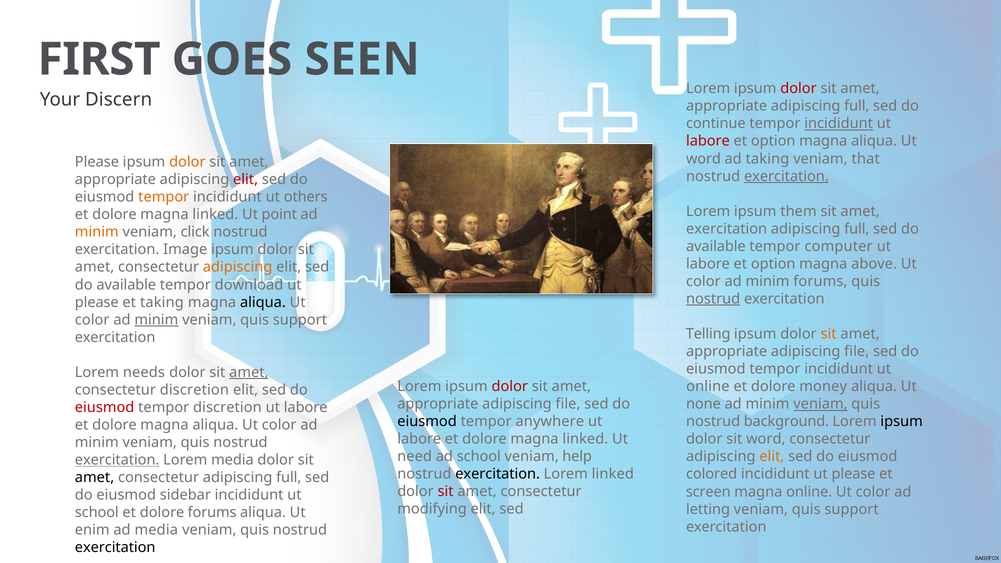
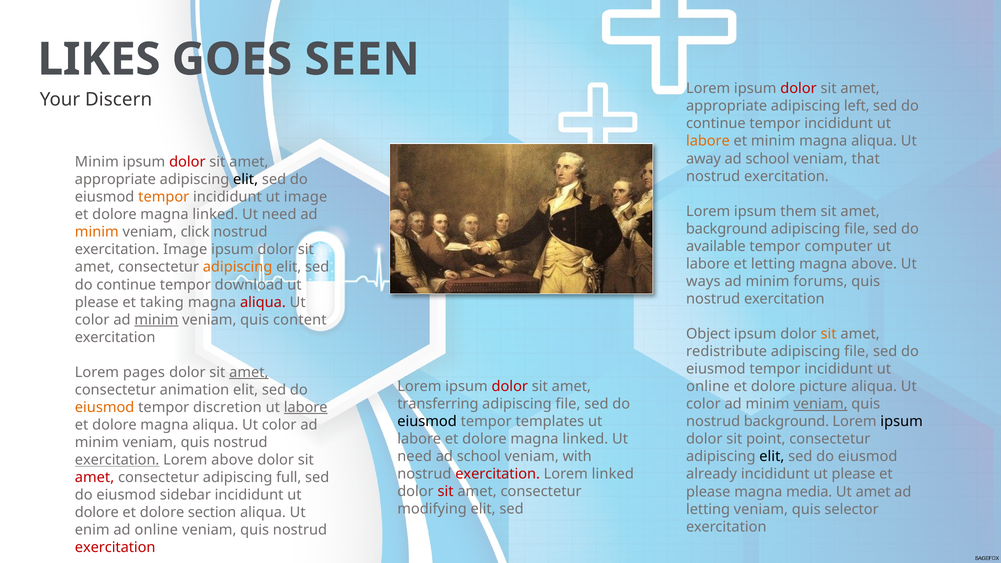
FIRST: FIRST -> LIKES
full at (857, 106): full -> left
incididunt at (839, 124) underline: present -> none
labore at (708, 141) colour: red -> orange
option at (773, 141): option -> minim
word at (703, 159): word -> away
taking at (767, 159): taking -> school
Please at (97, 162): Please -> Minim
dolor at (187, 162) colour: orange -> red
exercitation at (786, 176) underline: present -> none
elit at (246, 180) colour: red -> black
ut others: others -> image
point at (279, 215): point -> need
exercitation at (727, 229): exercitation -> background
full at (857, 229): full -> file
option at (773, 264): option -> letting
color at (703, 281): color -> ways
available at (126, 285): available -> continue
nostrud at (713, 299) underline: present -> none
aliqua at (263, 302) colour: black -> red
support at (300, 320): support -> content
Telling: Telling -> Object
appropriate at (727, 352): appropriate -> redistribute
needs: needs -> pages
money: money -> picture
consectetur discretion: discretion -> animation
appropriate at (438, 404): appropriate -> transferring
none at (703, 404): none -> color
eiusmod at (105, 407) colour: red -> orange
labore at (306, 407) underline: none -> present
anywhere: anywhere -> templates
sit word: word -> point
help: help -> with
elit at (772, 457) colour: orange -> black
Lorem media: media -> above
exercitation at (498, 474) colour: black -> red
colored: colored -> already
amet at (95, 478) colour: black -> red
screen at (708, 492): screen -> please
magna online: online -> media
color at (873, 492): color -> amet
support at (852, 509): support -> selector
school at (97, 513): school -> dolore
dolore forums: forums -> section
ad media: media -> online
exercitation at (115, 548) colour: black -> red
